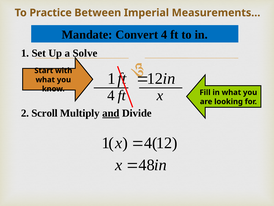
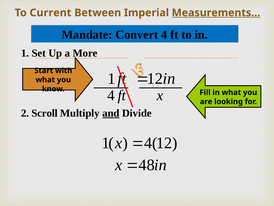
Practice: Practice -> Current
Measurements… underline: none -> present
Solve: Solve -> More
